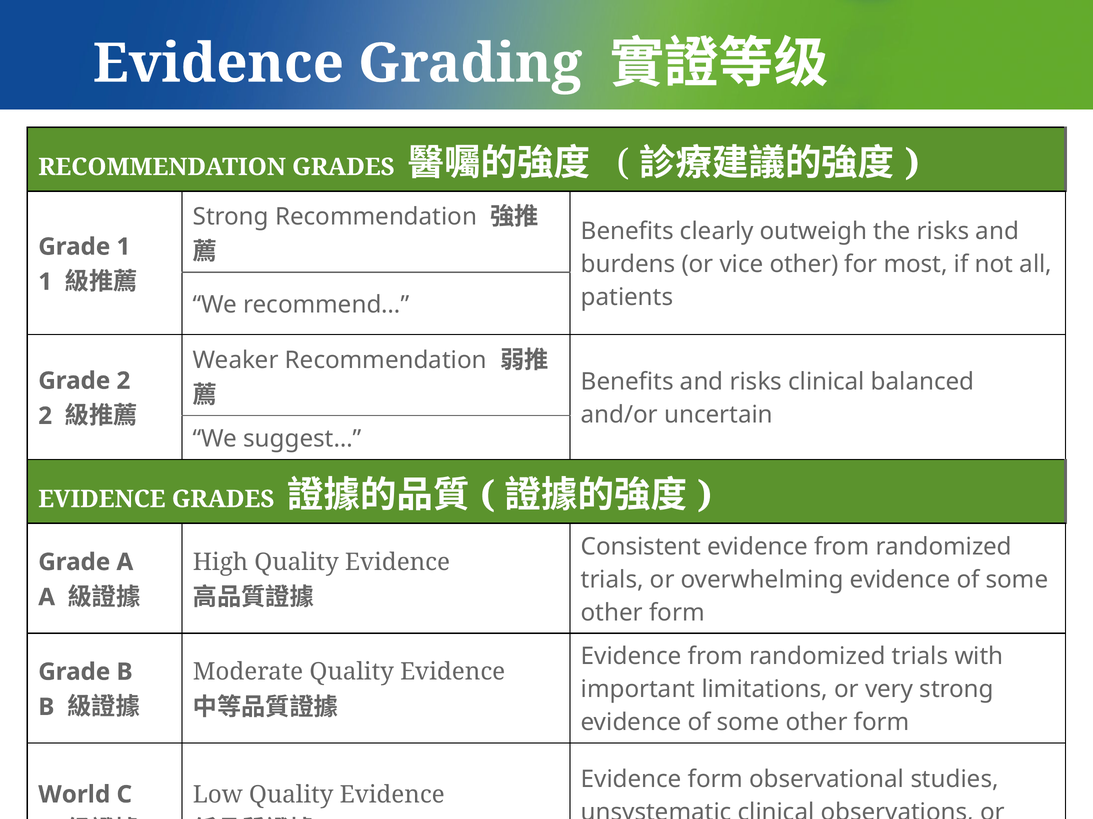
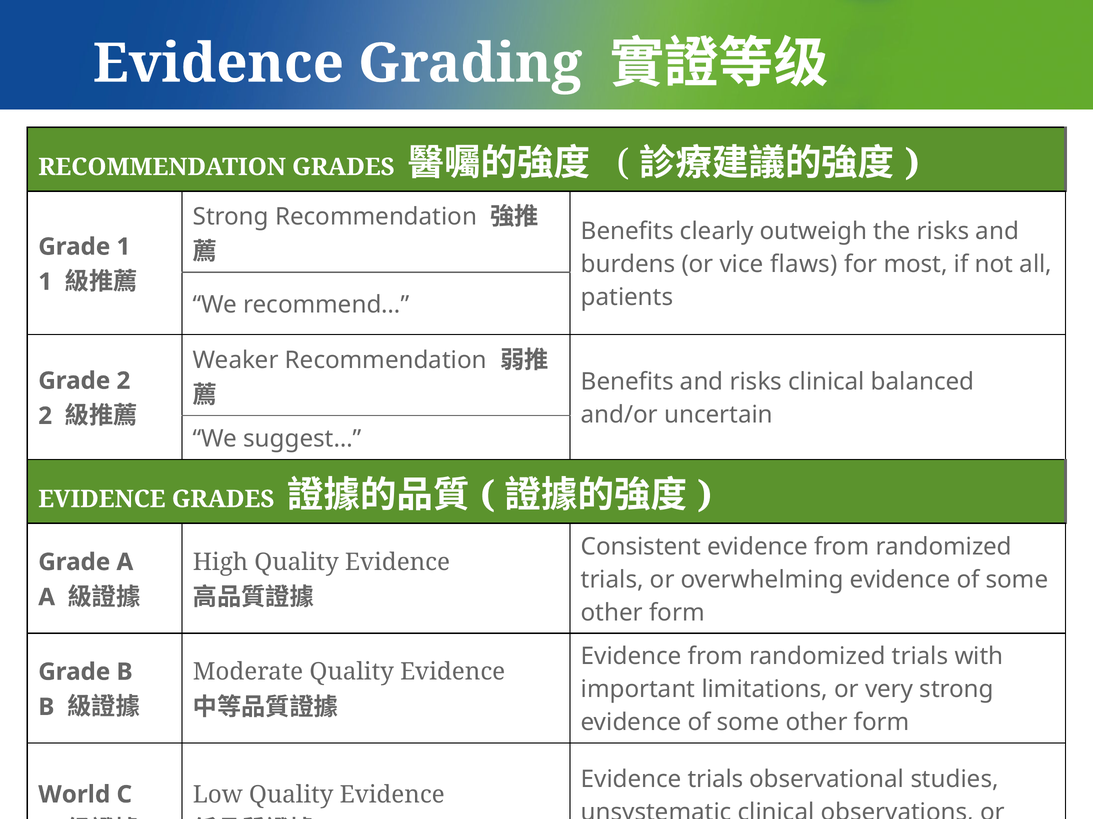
vice other: other -> flaws
Evidence form: form -> trials
